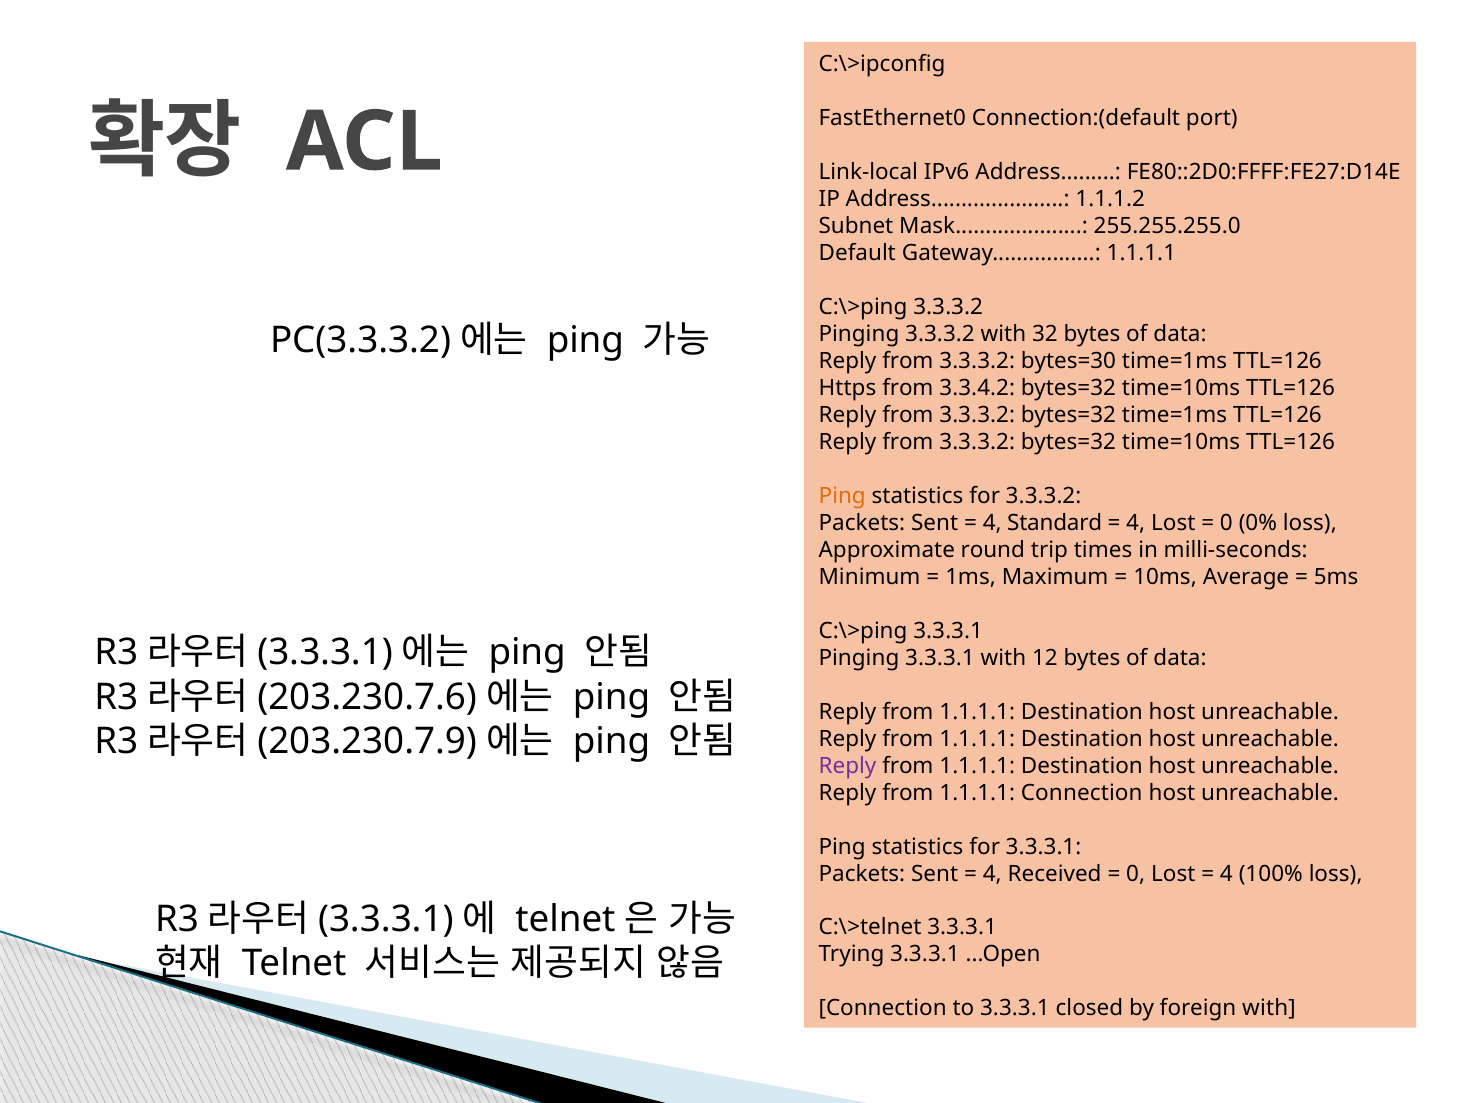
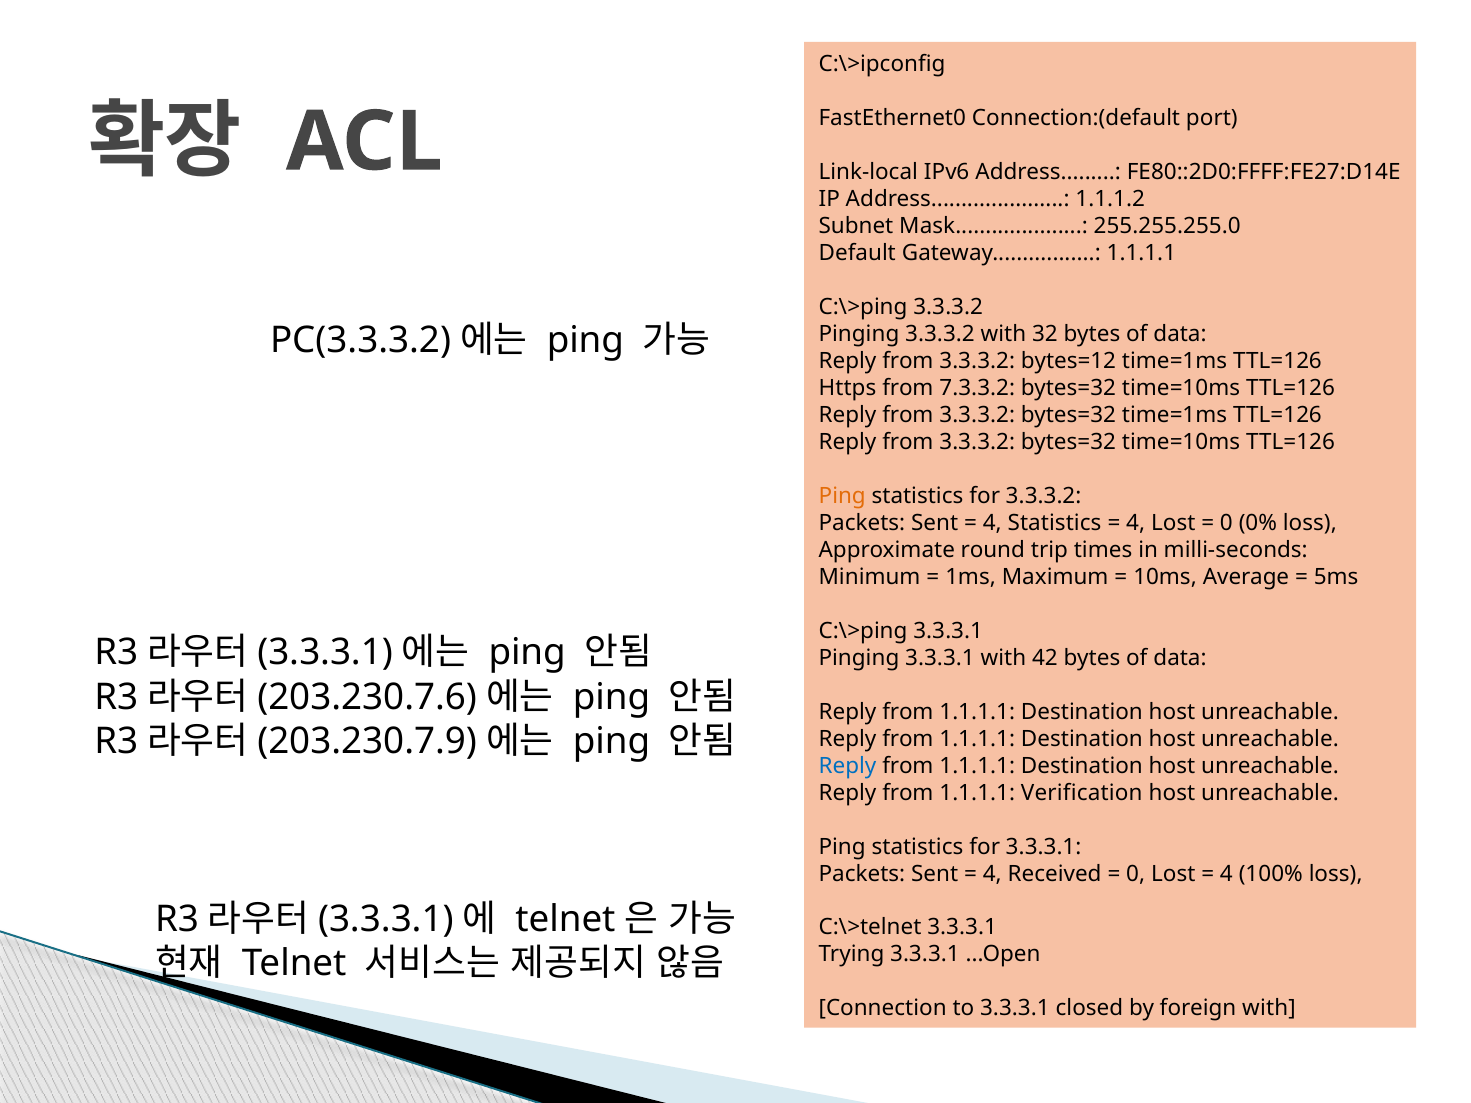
bytes=30: bytes=30 -> bytes=12
3.3.4.2: 3.3.4.2 -> 7.3.3.2
4 Standard: Standard -> Statistics
12: 12 -> 42
Reply at (848, 766) colour: purple -> blue
1.1.1.1 Connection: Connection -> Verification
